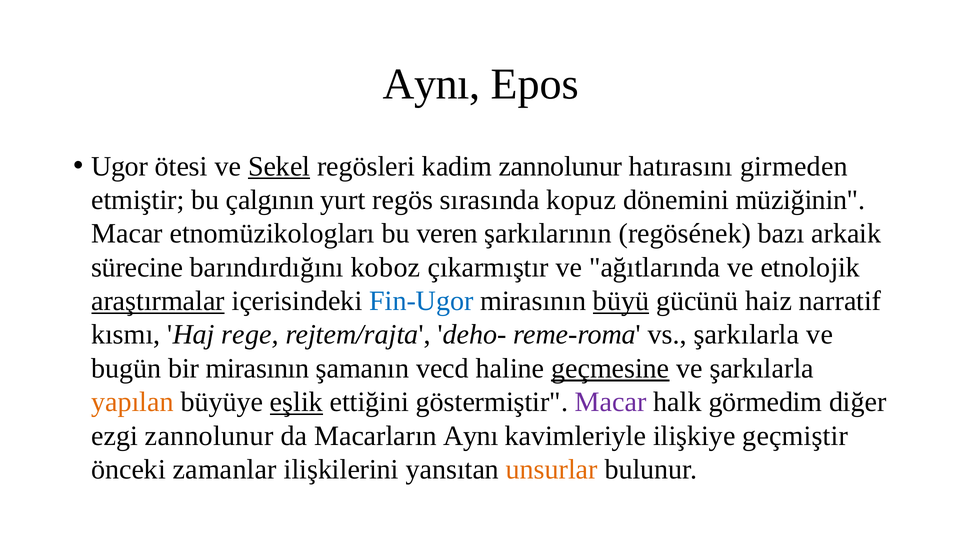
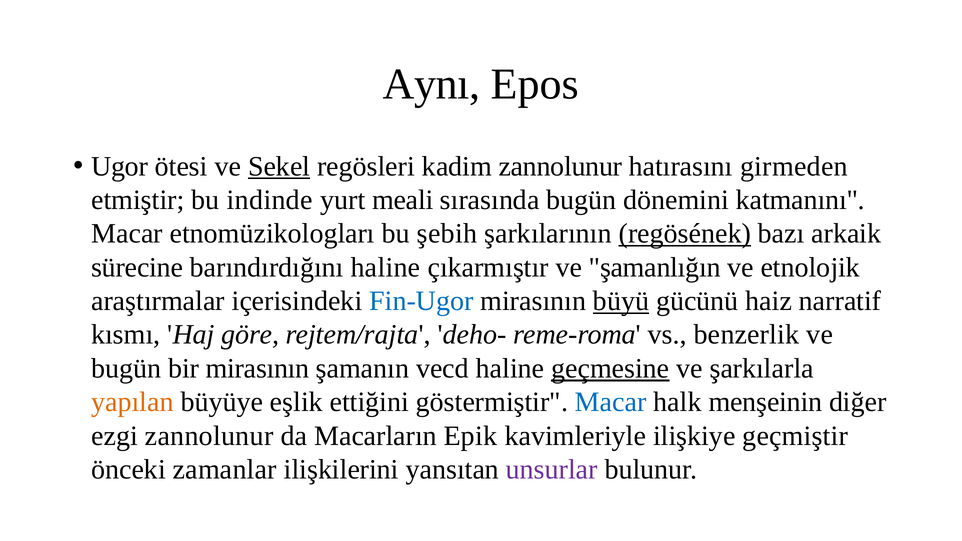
çalgının: çalgının -> indinde
regös: regös -> meali
sırasında kopuz: kopuz -> bugün
müziğinin: müziğinin -> katmanını
veren: veren -> şebih
regösének underline: none -> present
barındırdığını koboz: koboz -> haline
ağıtlarında: ağıtlarında -> şamanlığın
araştırmalar underline: present -> none
rege: rege -> göre
vs şarkılarla: şarkılarla -> benzerlik
eşlik underline: present -> none
Macar at (611, 402) colour: purple -> blue
görmedim: görmedim -> menşeinin
Macarların Aynı: Aynı -> Epik
unsurlar colour: orange -> purple
